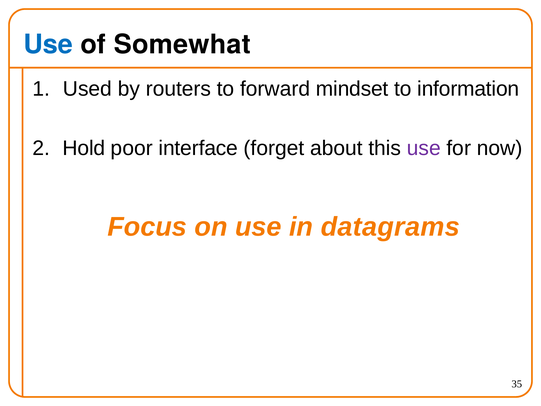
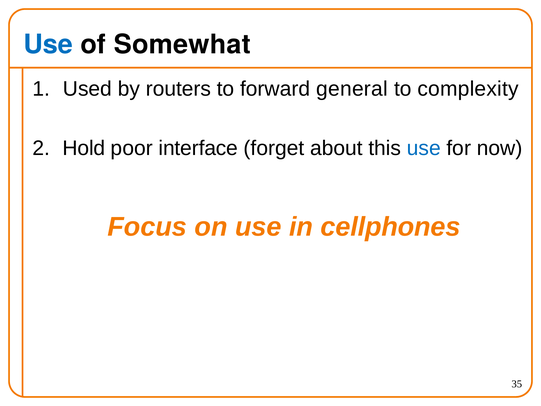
mindset: mindset -> general
information: information -> complexity
use at (424, 148) colour: purple -> blue
datagrams: datagrams -> cellphones
